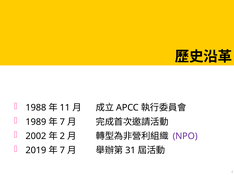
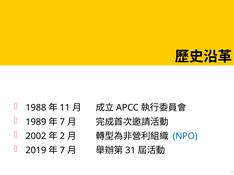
NPO colour: purple -> blue
